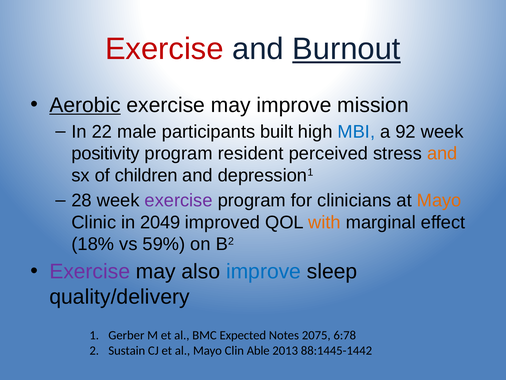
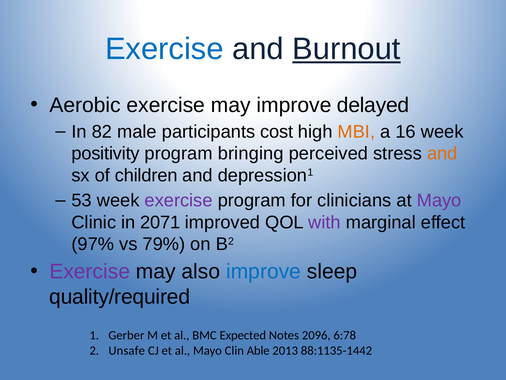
Exercise at (164, 49) colour: red -> blue
Aerobic underline: present -> none
mission: mission -> delayed
22: 22 -> 82
built: built -> cost
MBI colour: blue -> orange
92: 92 -> 16
resident: resident -> bringing
28: 28 -> 53
Mayo at (439, 200) colour: orange -> purple
2049: 2049 -> 2071
with colour: orange -> purple
18%: 18% -> 97%
59%: 59% -> 79%
quality/delivery: quality/delivery -> quality/required
2075: 2075 -> 2096
Sustain: Sustain -> Unsafe
88:1445-1442: 88:1445-1442 -> 88:1135-1442
